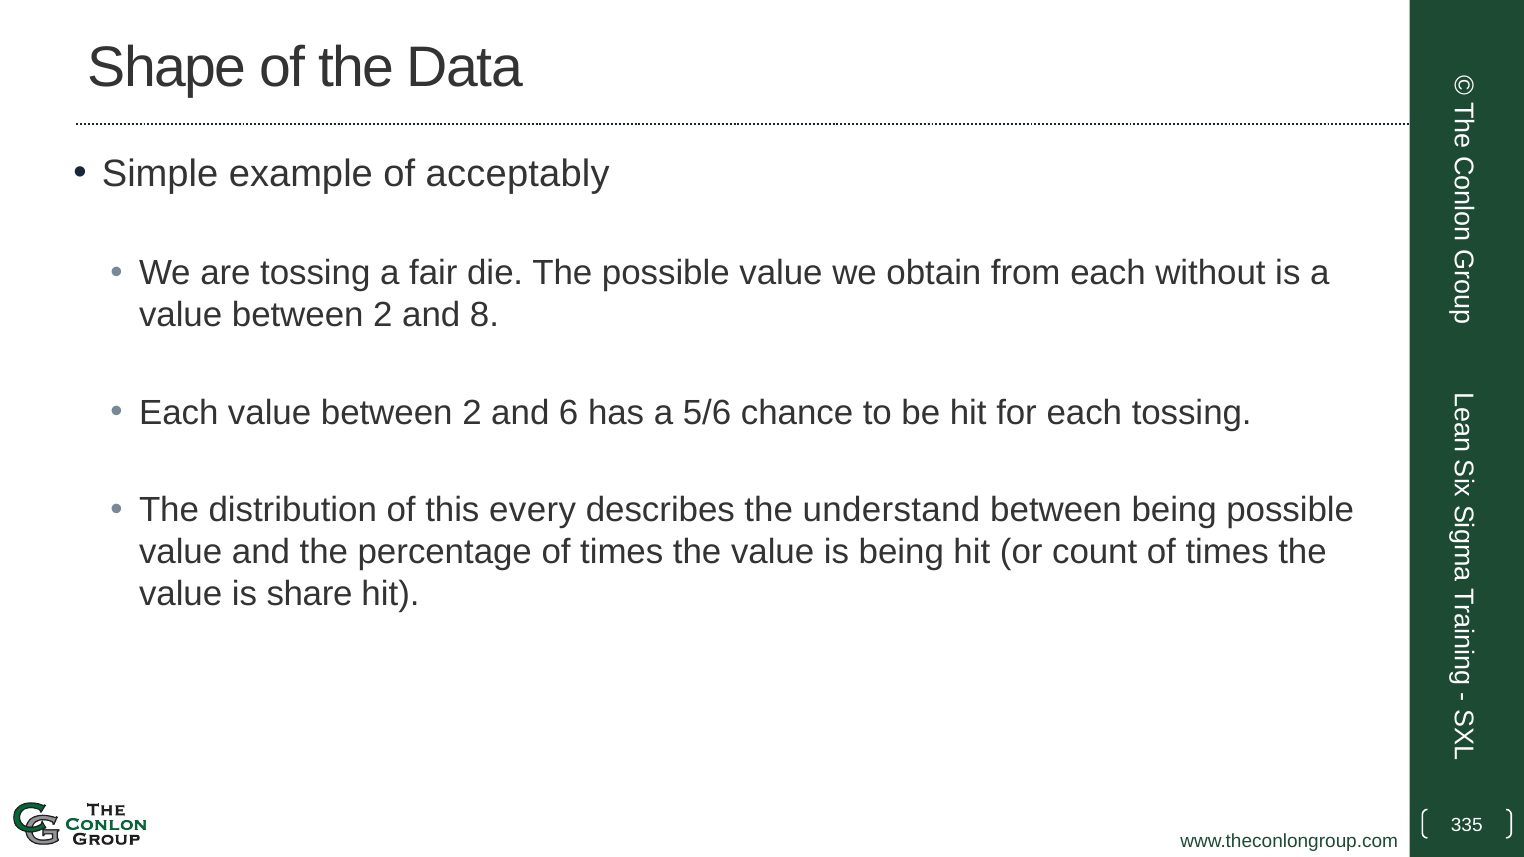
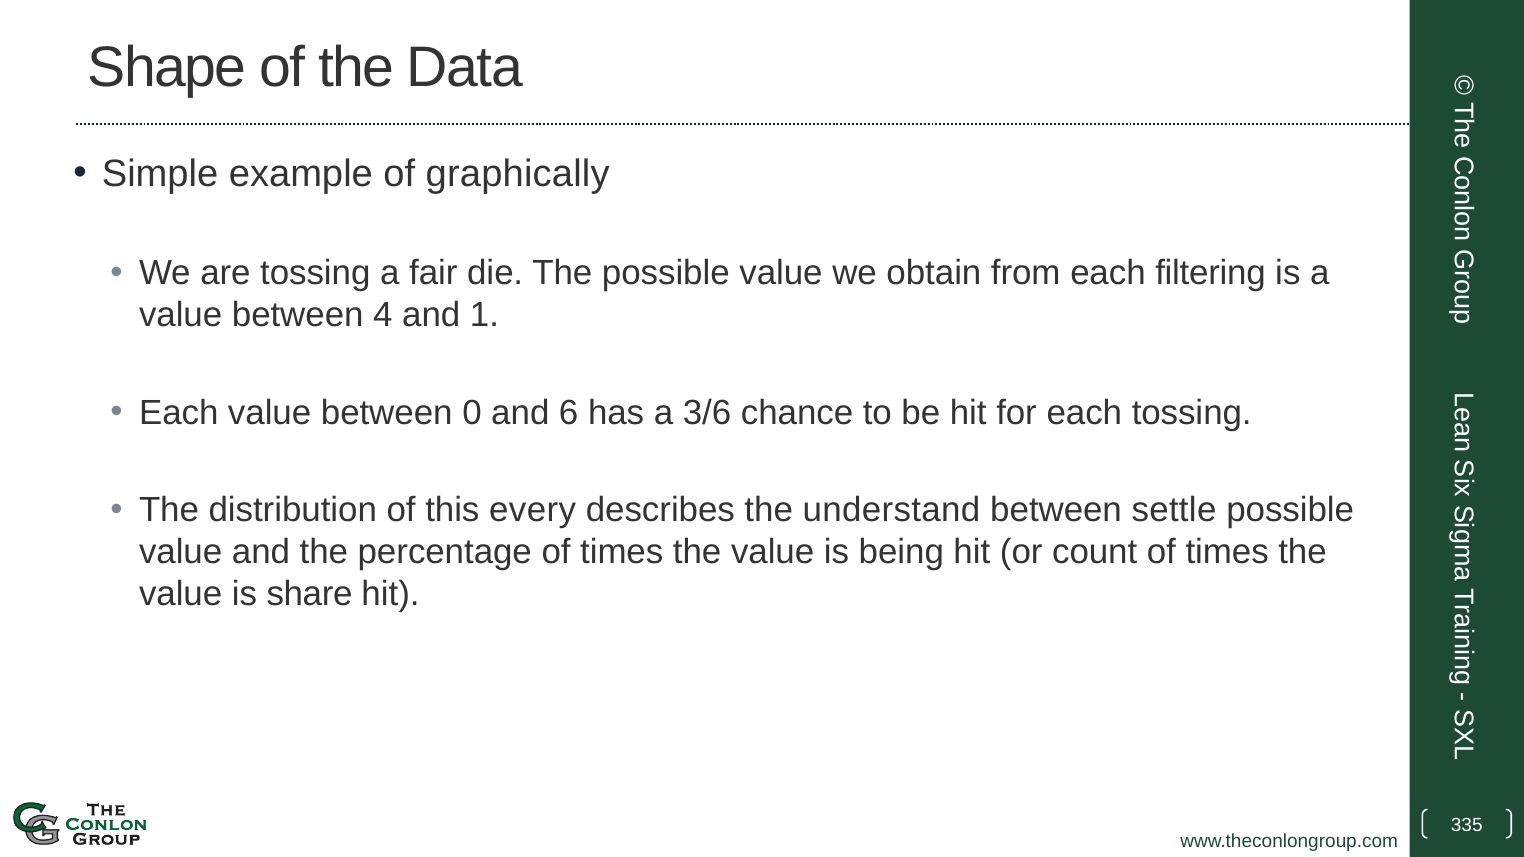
acceptably: acceptably -> graphically
without: without -> filtering
2 at (383, 315): 2 -> 4
8: 8 -> 1
Each value between 2: 2 -> 0
5/6: 5/6 -> 3/6
between being: being -> settle
